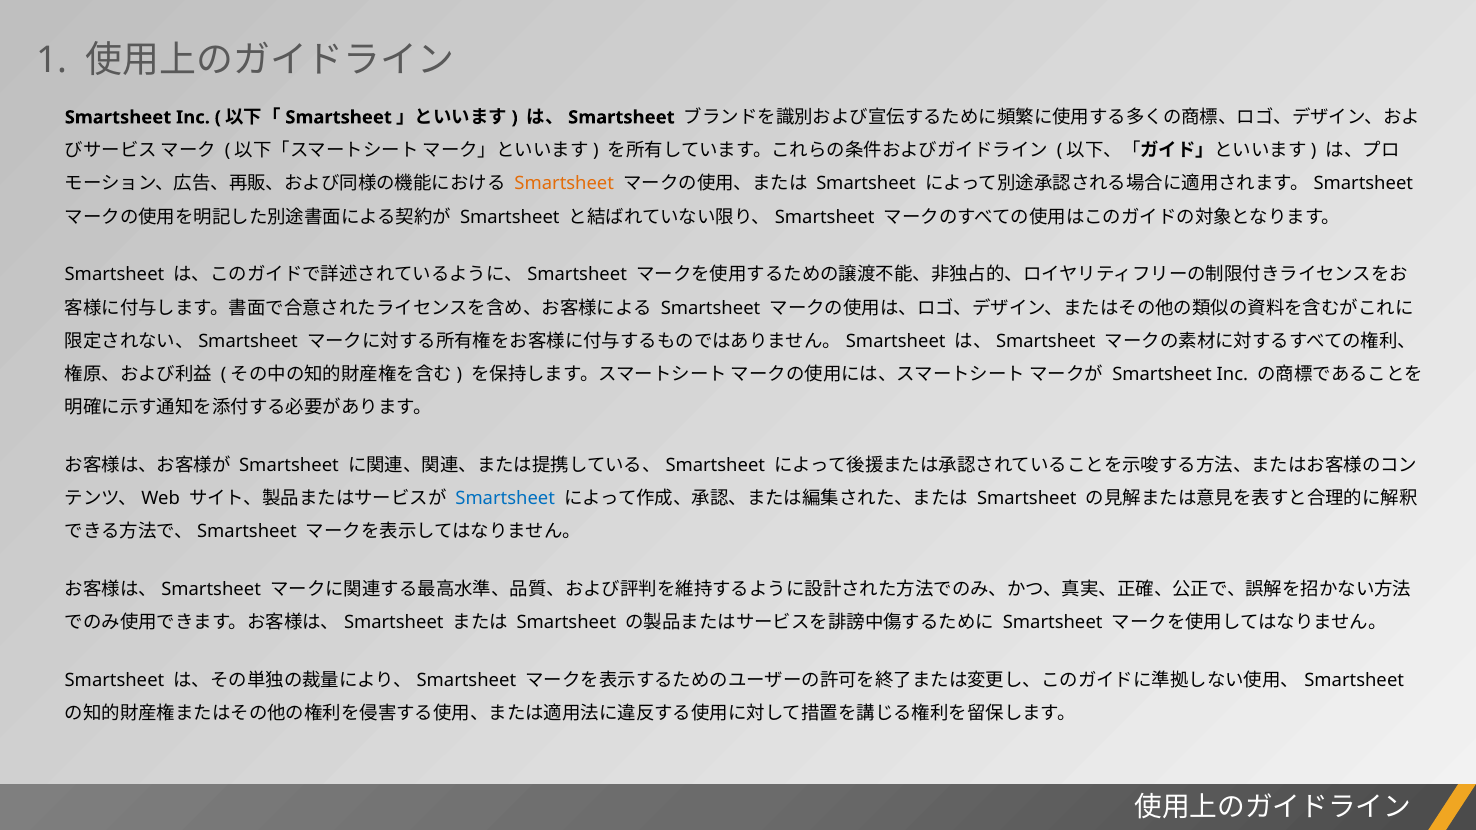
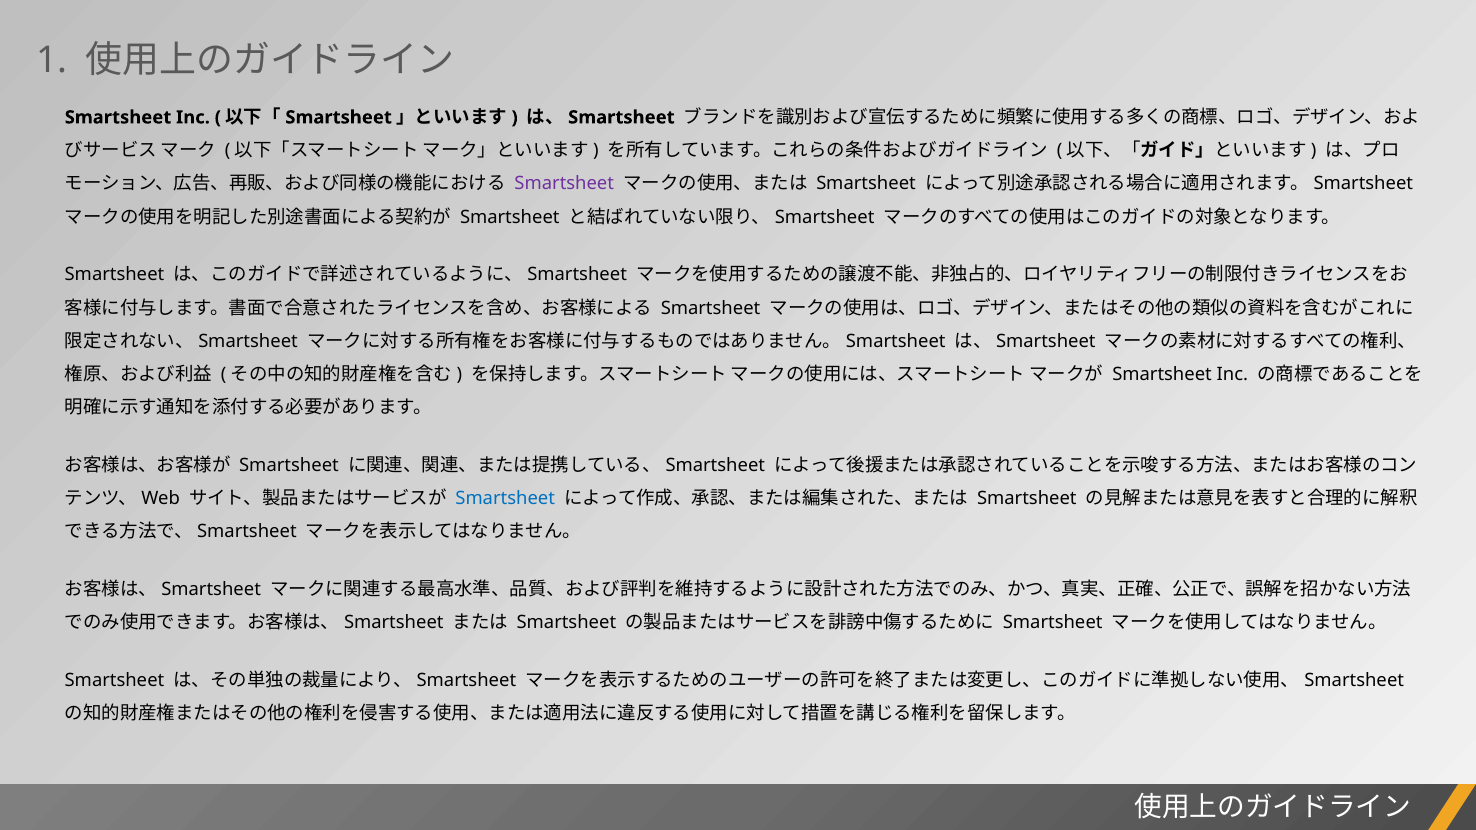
Smartsheet at (564, 184) colour: orange -> purple
